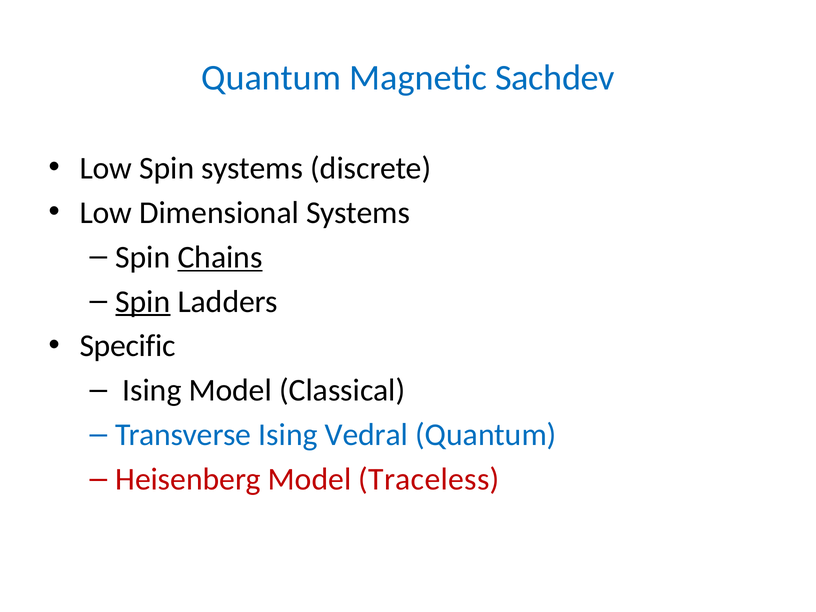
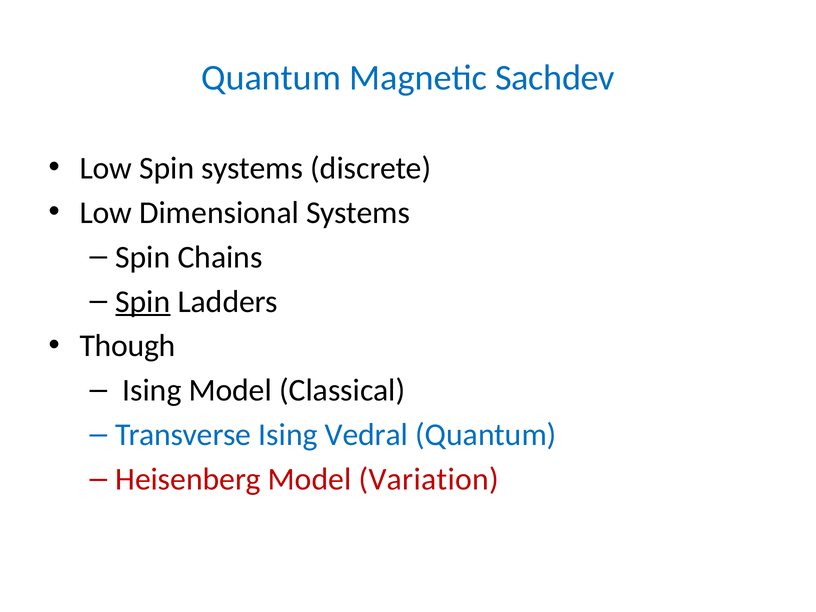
Chains underline: present -> none
Specific: Specific -> Though
Traceless: Traceless -> Variation
